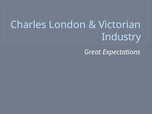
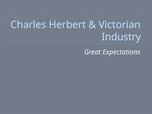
London: London -> Herbert
